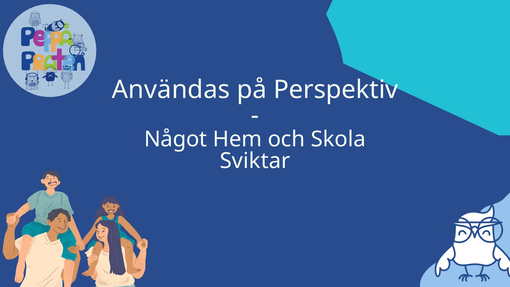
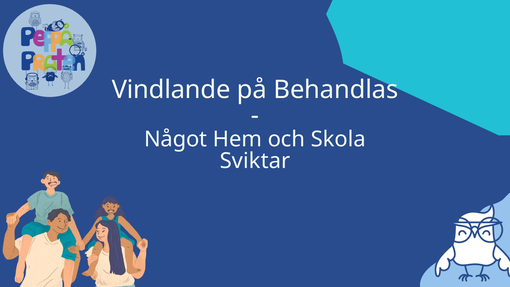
Användas: Användas -> Vindlande
Perspektiv: Perspektiv -> Behandlas
